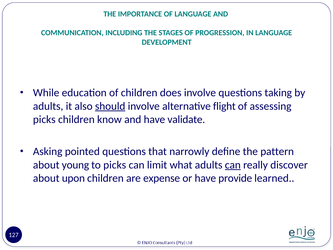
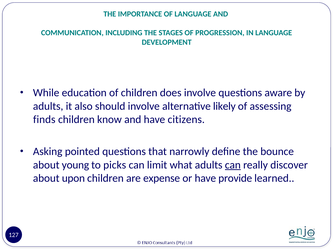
taking: taking -> aware
should underline: present -> none
flight: flight -> likely
picks at (44, 119): picks -> finds
validate: validate -> citizens
pattern: pattern -> bounce
